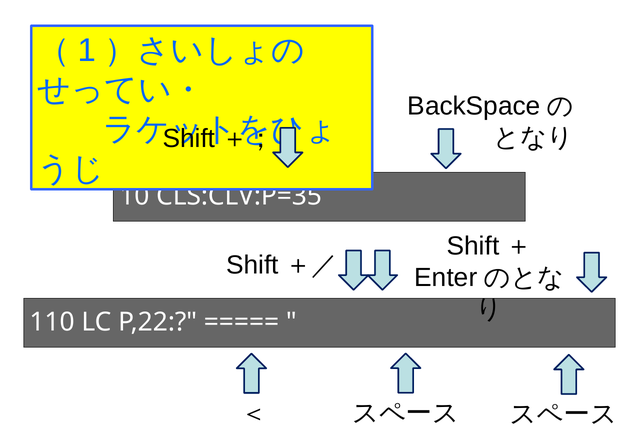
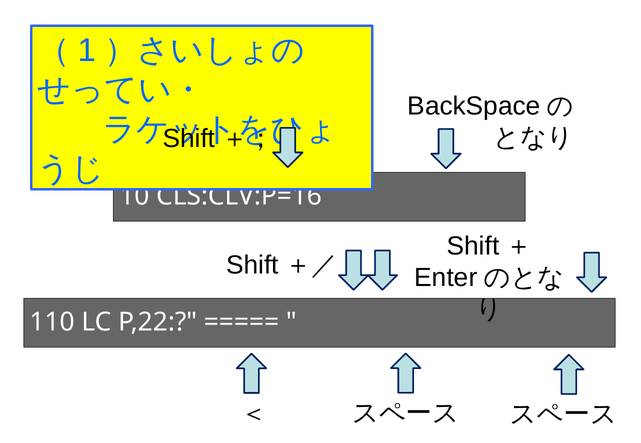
CLS:CLV:P=35: CLS:CLV:P=35 -> CLS:CLV:P=16
